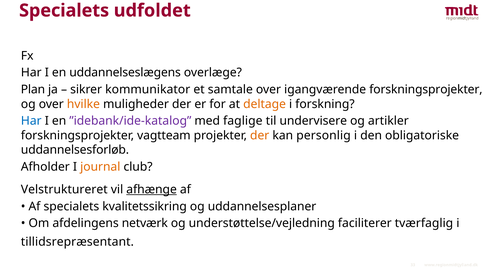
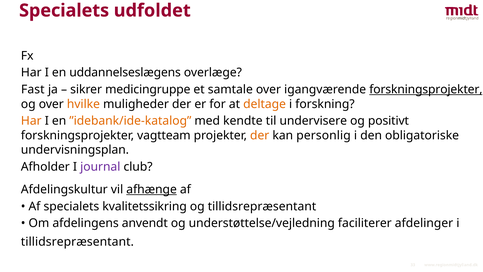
Plan: Plan -> Fast
kommunikator: kommunikator -> medicingruppe
forskningsprojekter at (426, 89) underline: none -> present
Har at (31, 121) colour: blue -> orange
”idebank/ide-katalog colour: purple -> orange
faglige: faglige -> kendte
artikler: artikler -> positivt
uddannelsesforløb: uddannelsesforløb -> undervisningsplan
journal colour: orange -> purple
Velstruktureret: Velstruktureret -> Afdelingskultur
og uddannelsesplaner: uddannelsesplaner -> tillidsrepræsentant
netværk: netværk -> anvendt
tværfaglig: tværfaglig -> afdelinger
